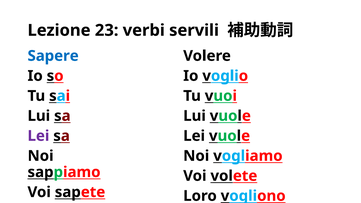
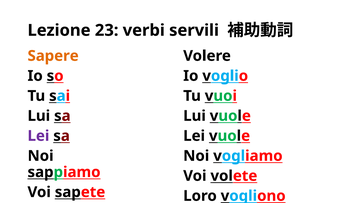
Sapere colour: blue -> orange
